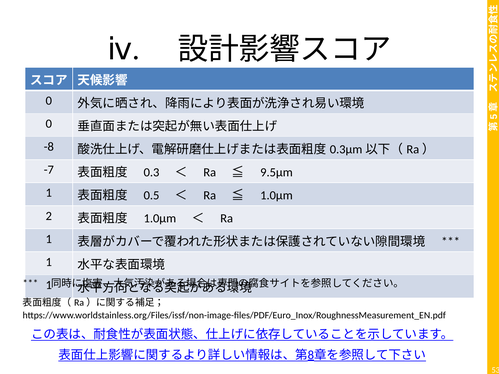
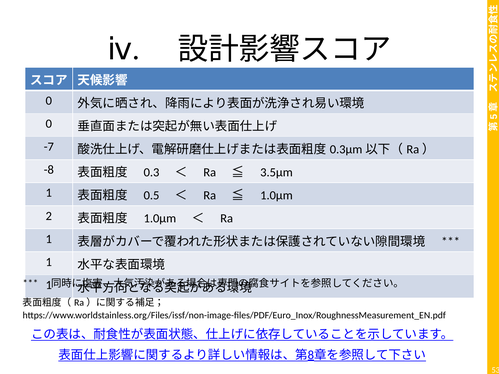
-8: -8 -> -7
-7: -7 -> -8
9.5μm: 9.5μm -> 3.5μm
